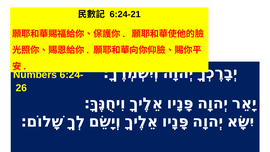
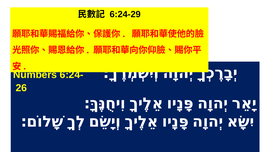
6:24-21: 6:24-21 -> 6:24-29
